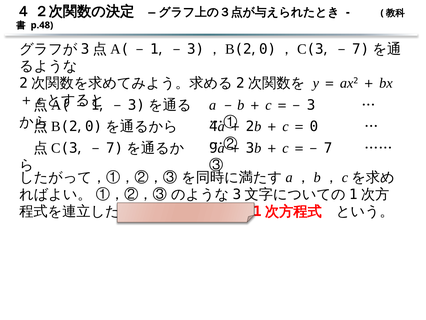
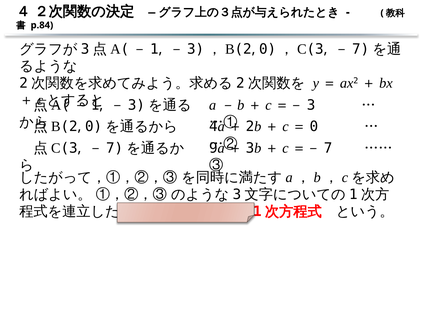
p.48: p.48 -> p.84
